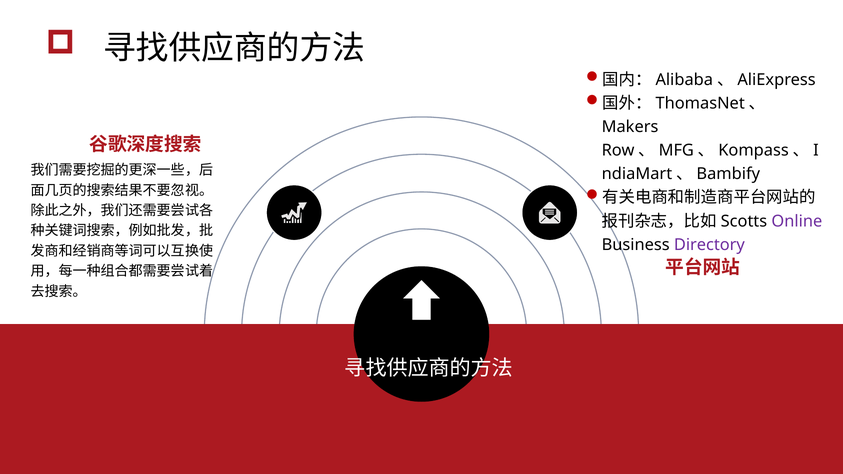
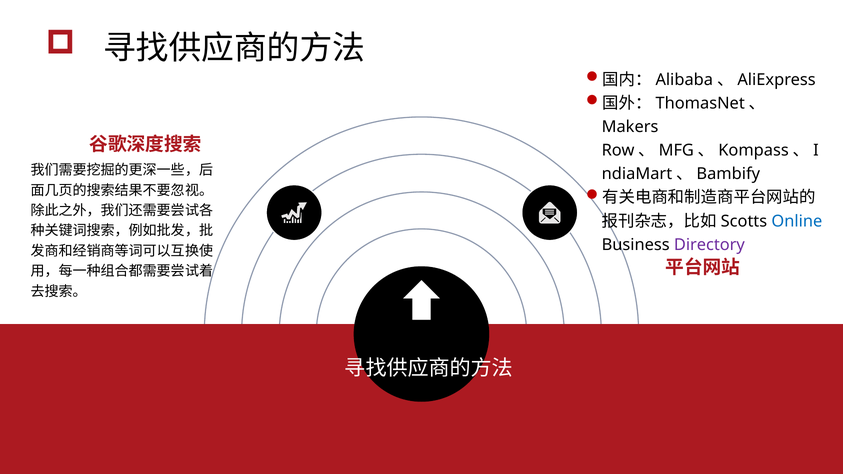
Online colour: purple -> blue
